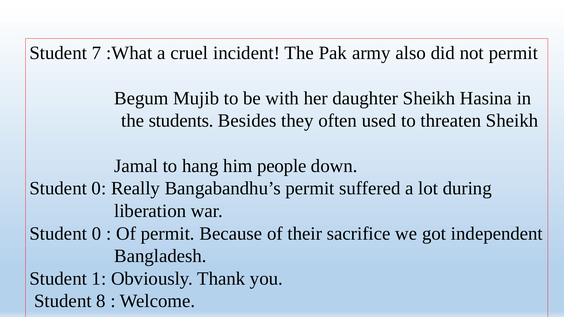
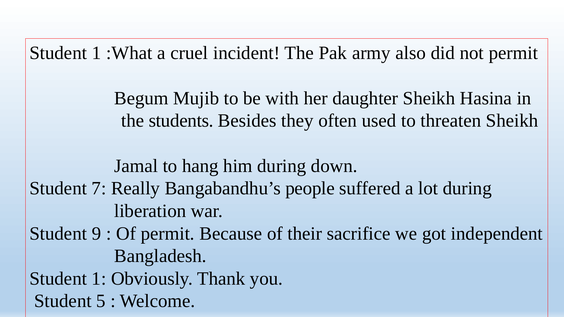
7 at (97, 53): 7 -> 1
him people: people -> during
0 at (99, 189): 0 -> 7
Bangabandhu’s permit: permit -> people
0 at (97, 234): 0 -> 9
8: 8 -> 5
